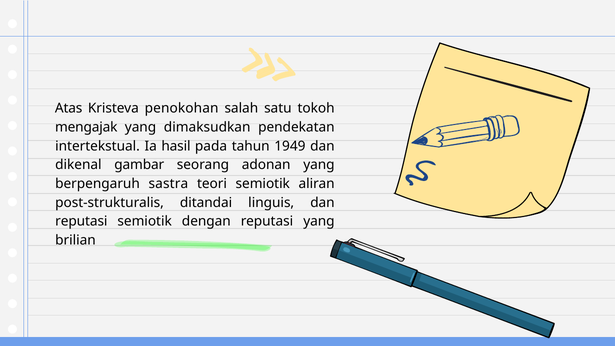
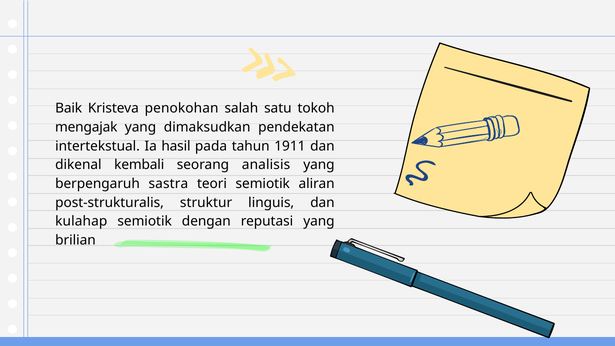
Atas: Atas -> Baik
1949: 1949 -> 1911
gambar: gambar -> kembali
adonan: adonan -> analisis
ditandai: ditandai -> struktur
reputasi at (81, 221): reputasi -> kulahap
